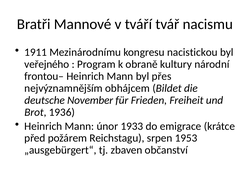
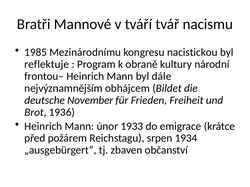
1911: 1911 -> 1985
veřejného: veřejného -> reflektuje
přes: přes -> dále
1953: 1953 -> 1934
